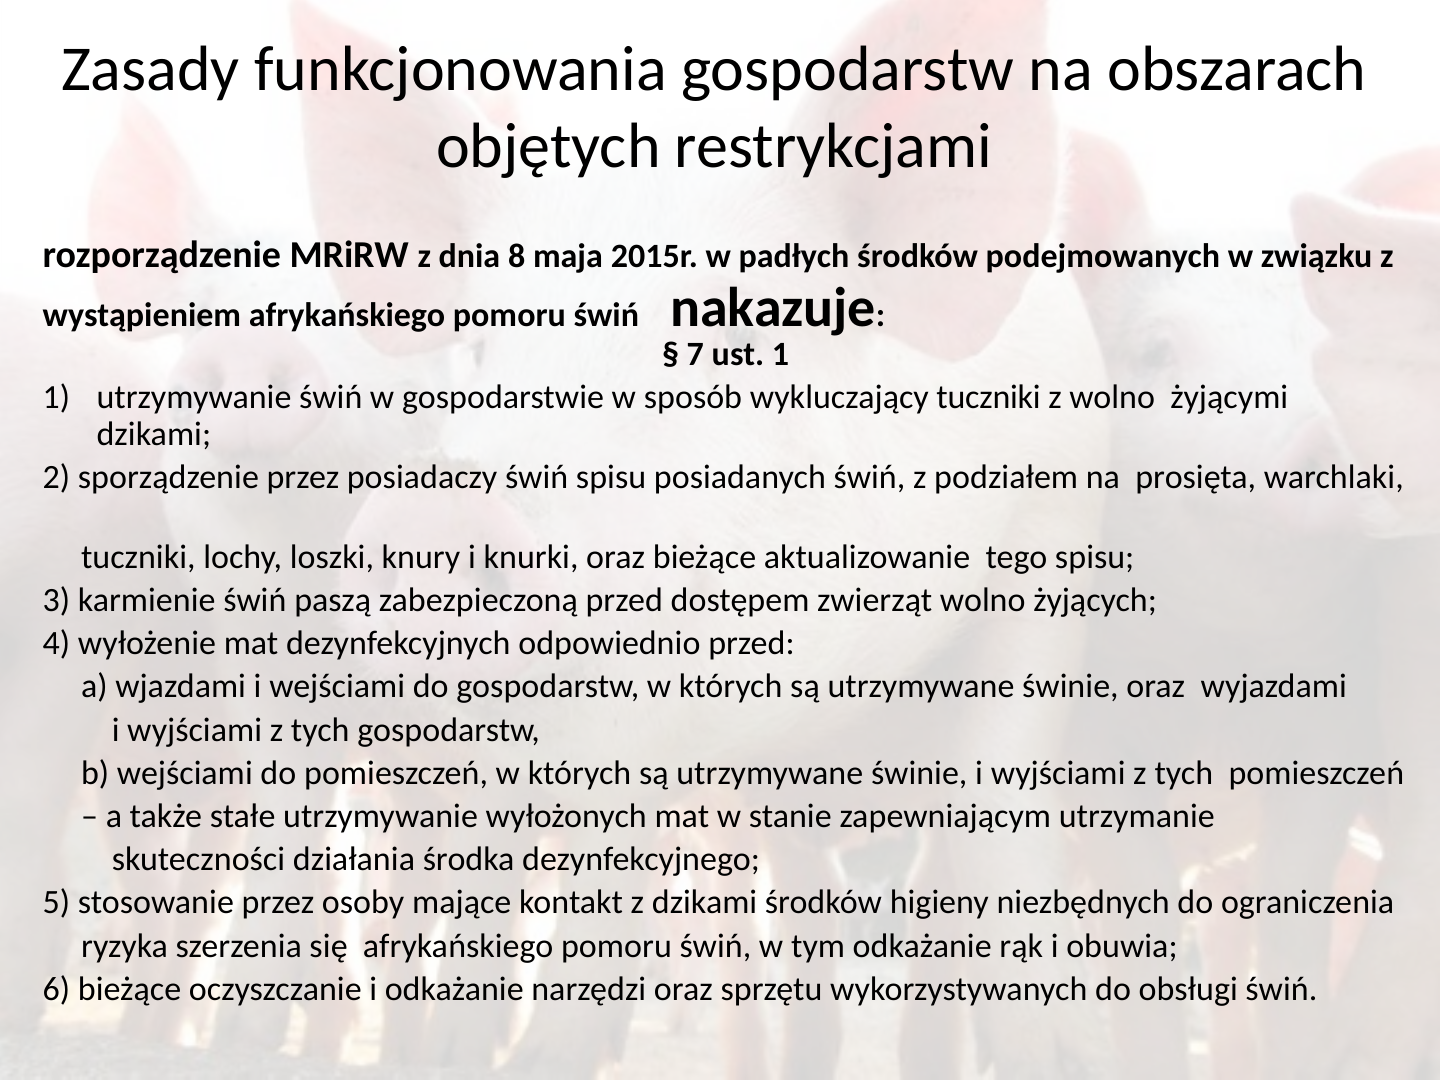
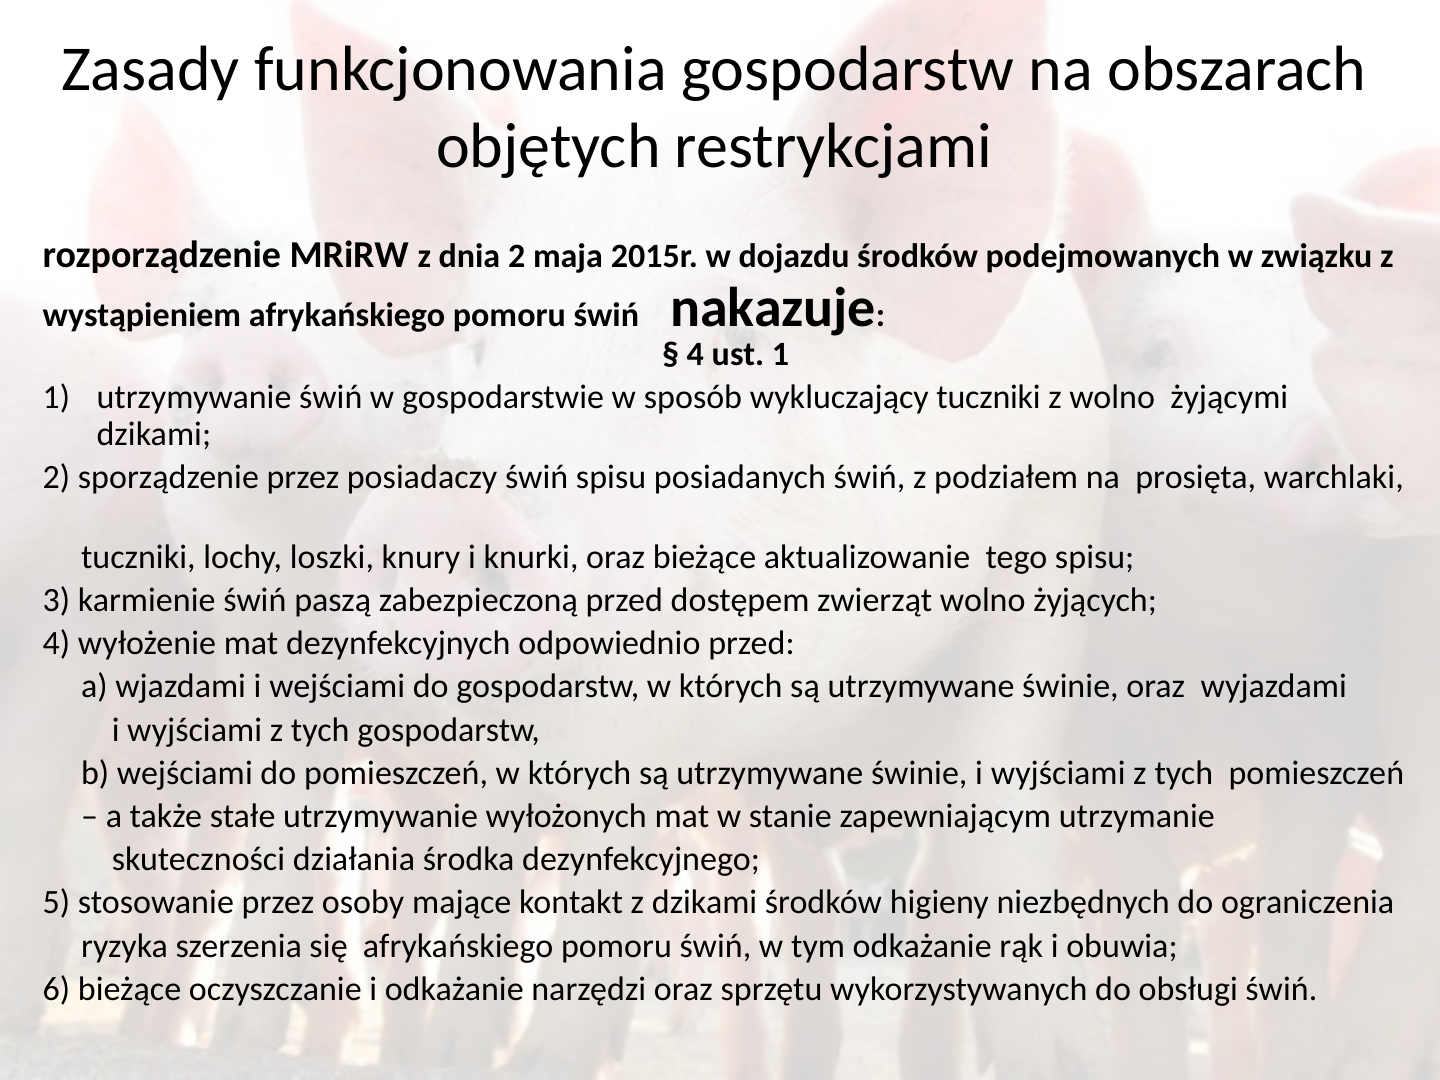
dnia 8: 8 -> 2
padłych: padłych -> dojazdu
7 at (695, 354): 7 -> 4
